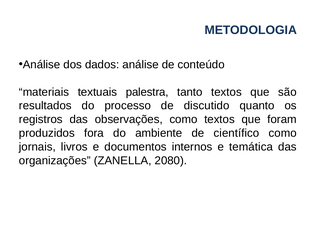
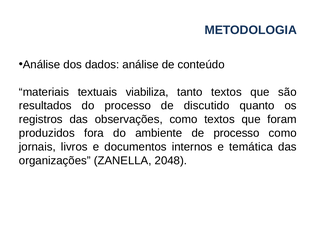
palestra: palestra -> viabiliza
de científico: científico -> processo
2080: 2080 -> 2048
